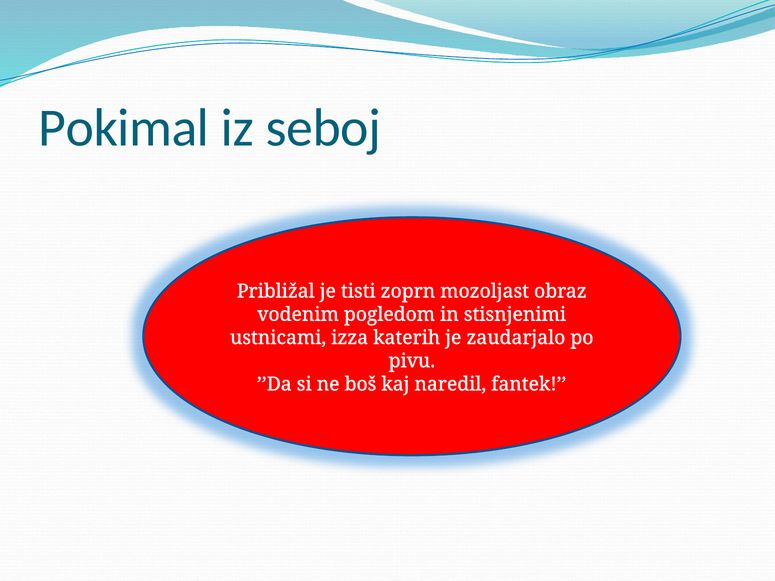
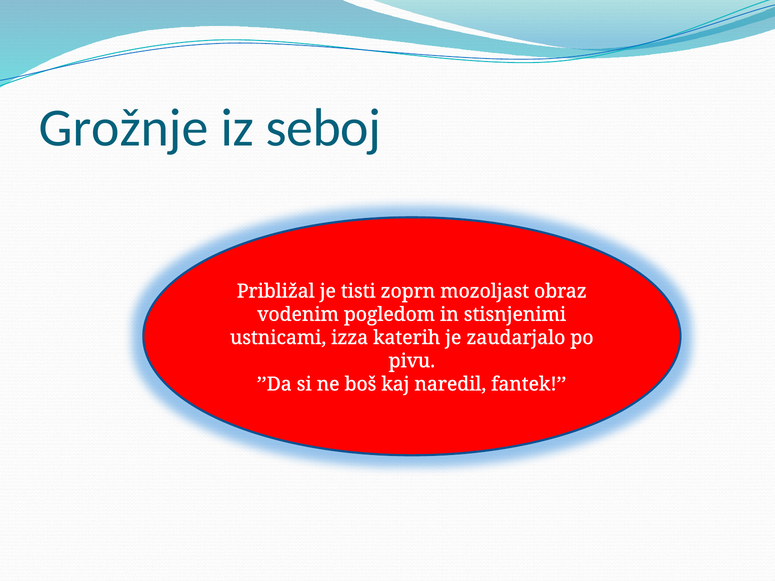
Pokimal: Pokimal -> Grožnje
